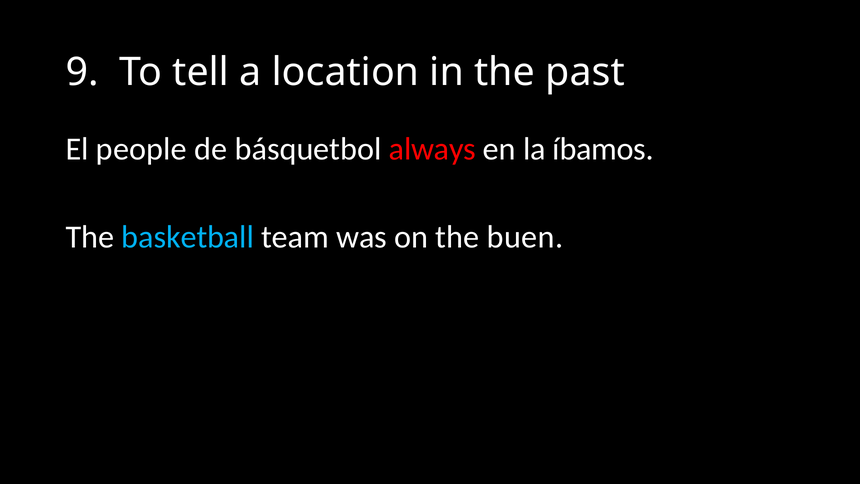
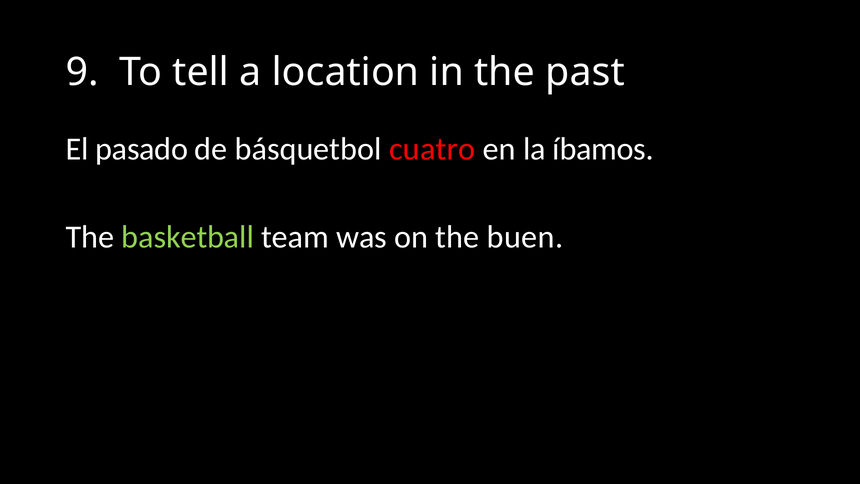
people: people -> pasado
always: always -> cuatro
basketball colour: light blue -> light green
